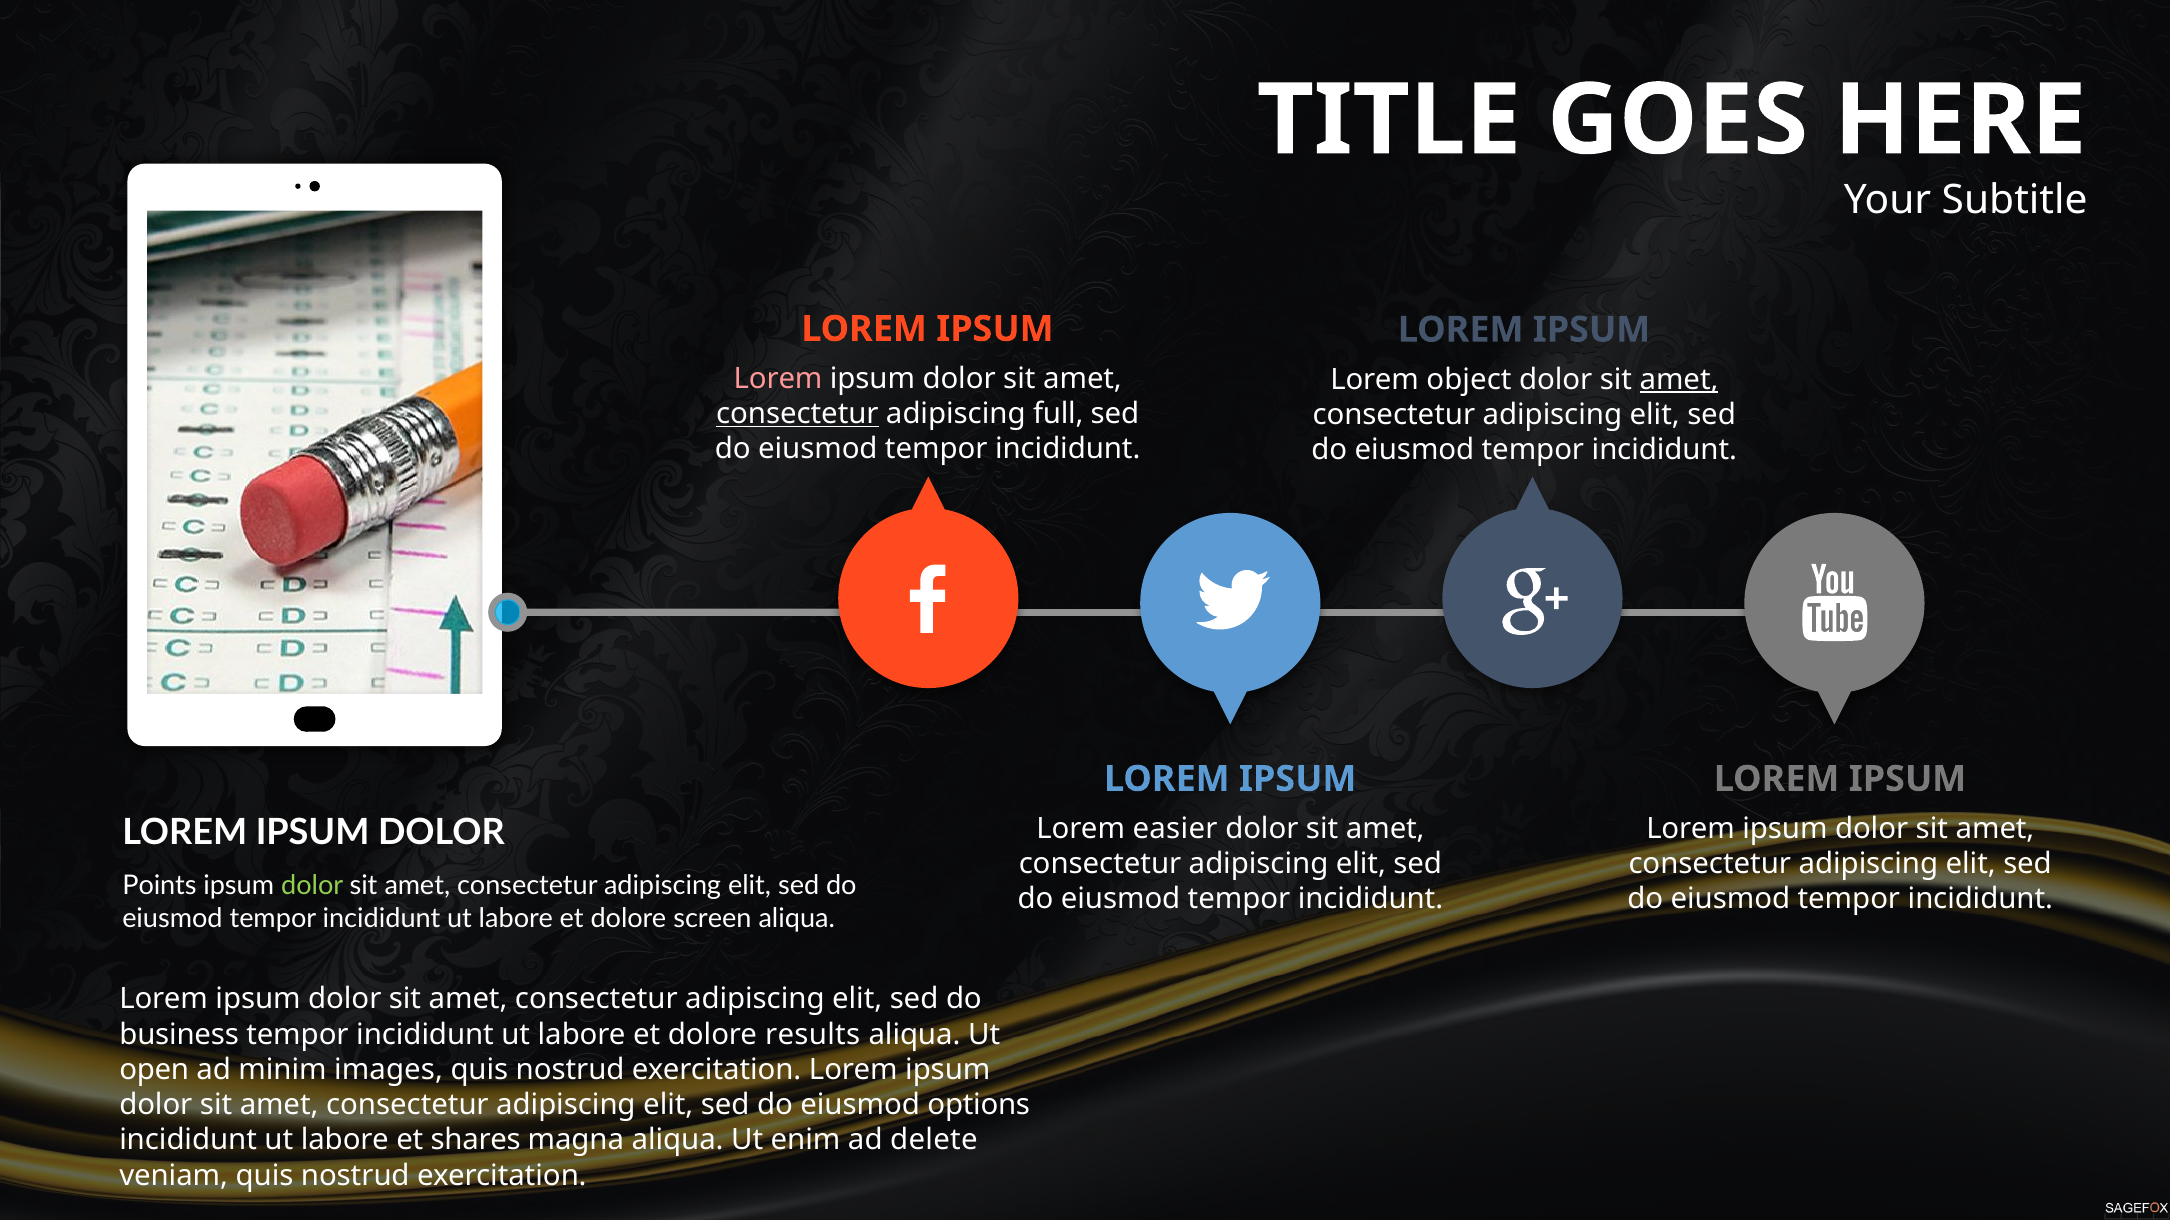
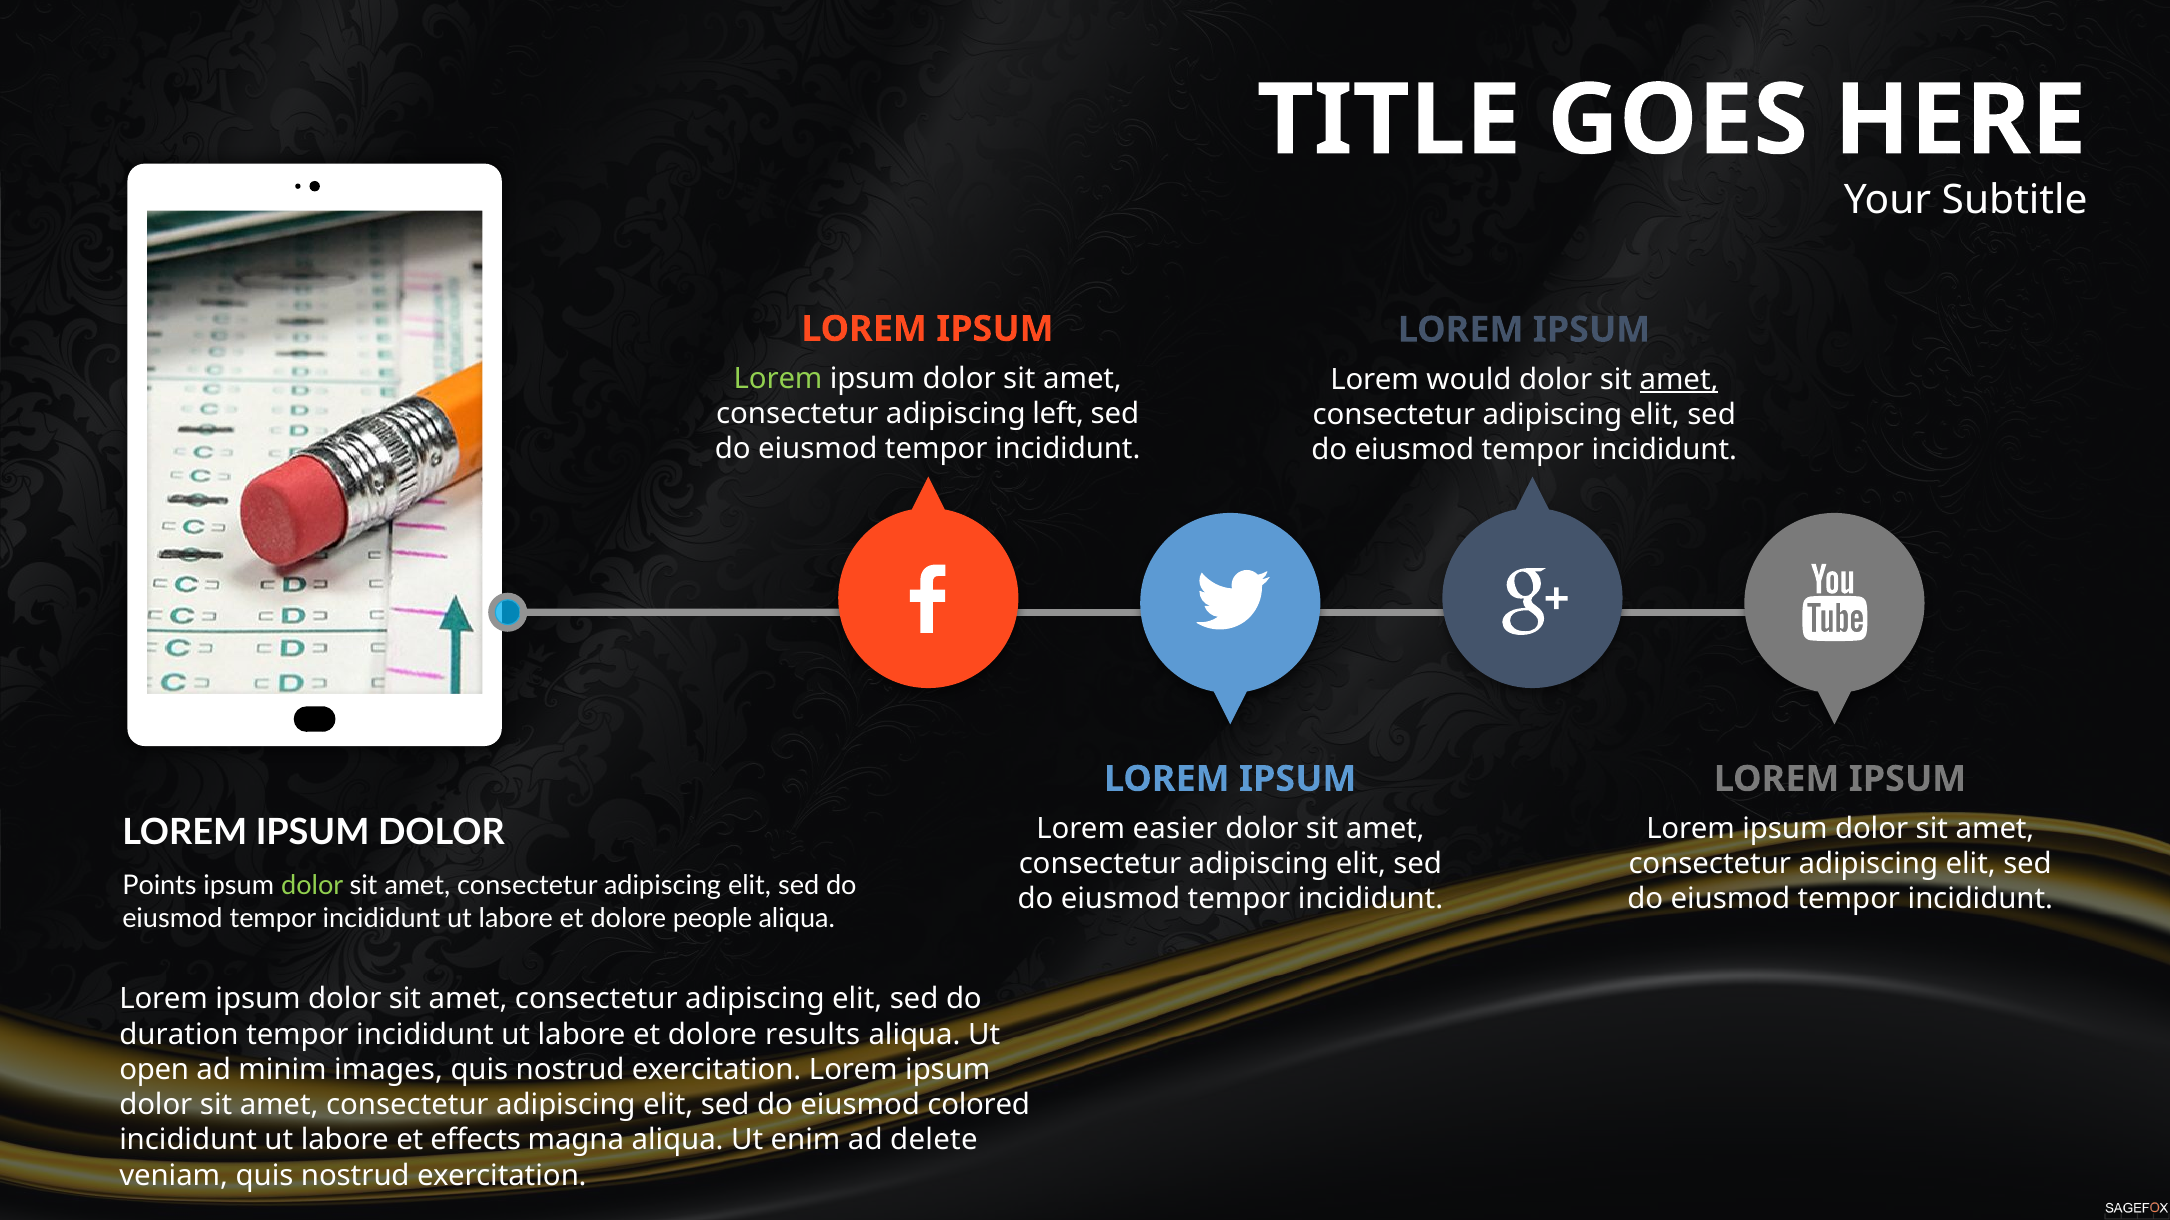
Lorem at (778, 379) colour: pink -> light green
object: object -> would
consectetur at (797, 414) underline: present -> none
full: full -> left
screen: screen -> people
business: business -> duration
options: options -> colored
shares: shares -> effects
